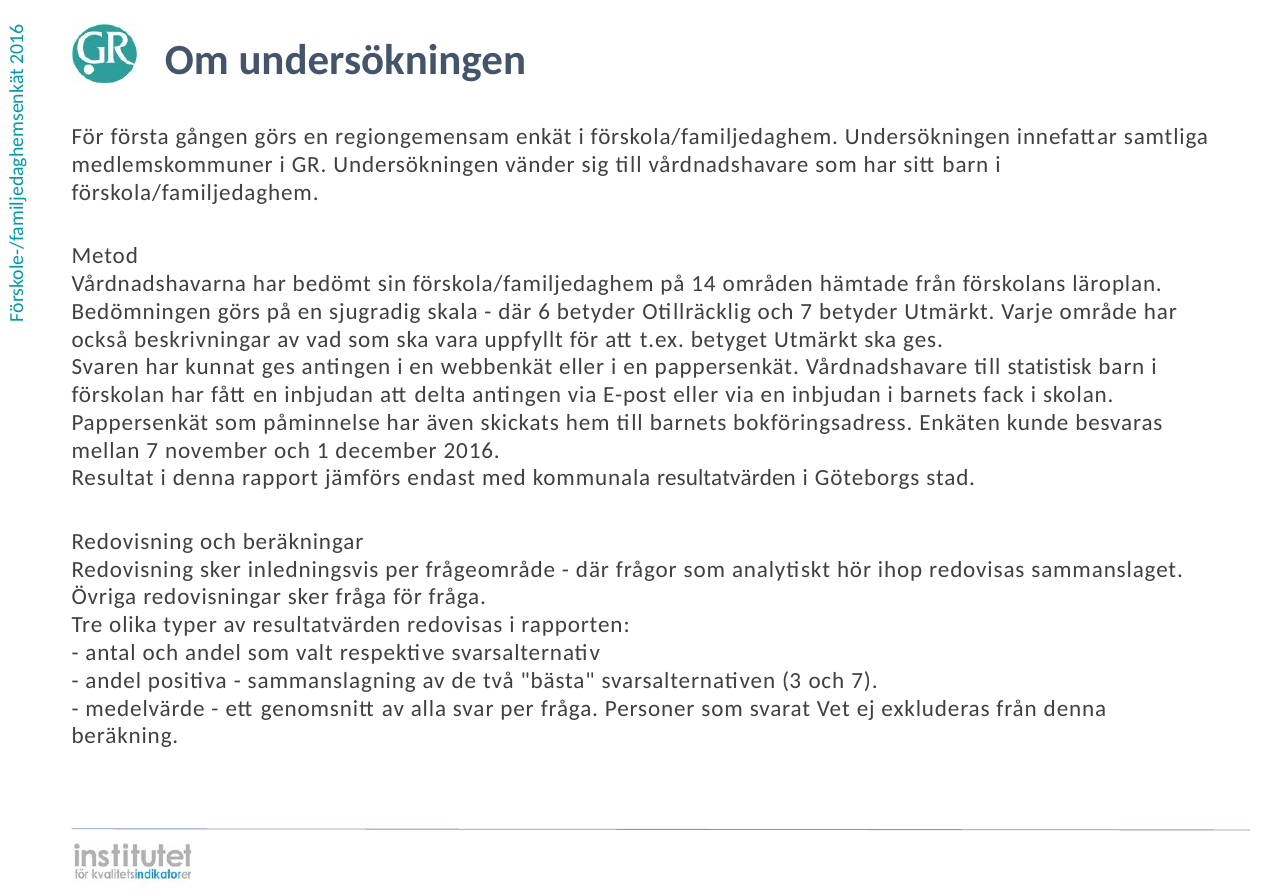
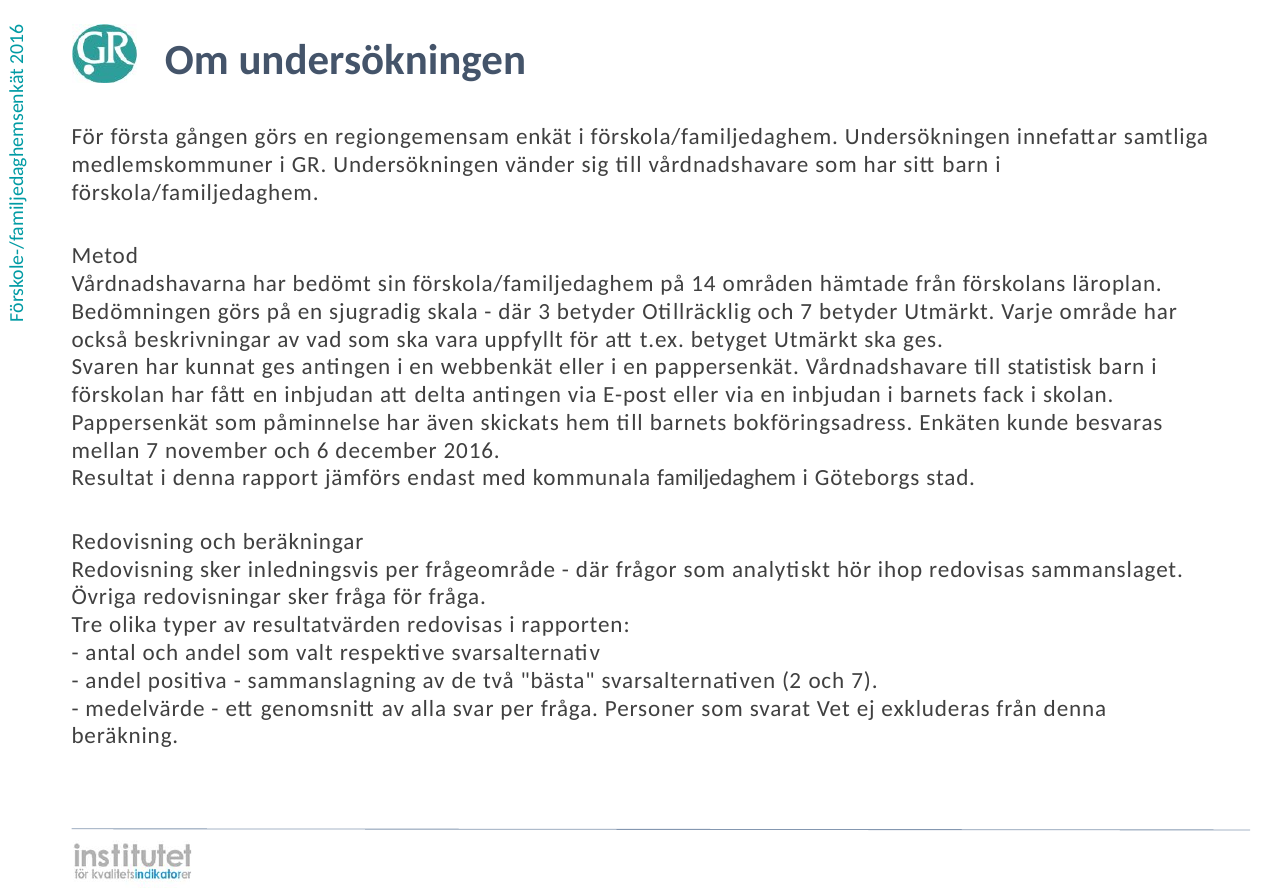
där 6: 6 -> 3
och 1: 1 -> 6
kommunala resultatvärden: resultatvärden -> familjedaghem
svarsalternativen 3: 3 -> 2
